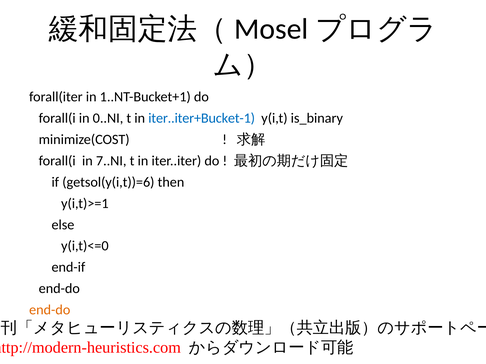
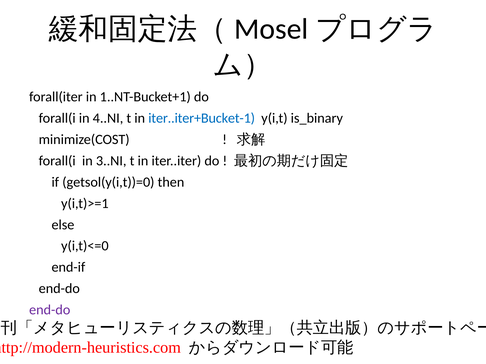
0..NI: 0..NI -> 4..NI
7..NI: 7..NI -> 3..NI
getsol(y(i,t))=6: getsol(y(i,t))=6 -> getsol(y(i,t))=0
end-do at (50, 310) colour: orange -> purple
